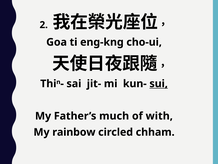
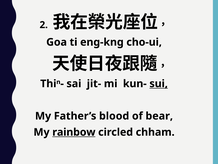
much: much -> blood
with: with -> bear
rainbow underline: none -> present
